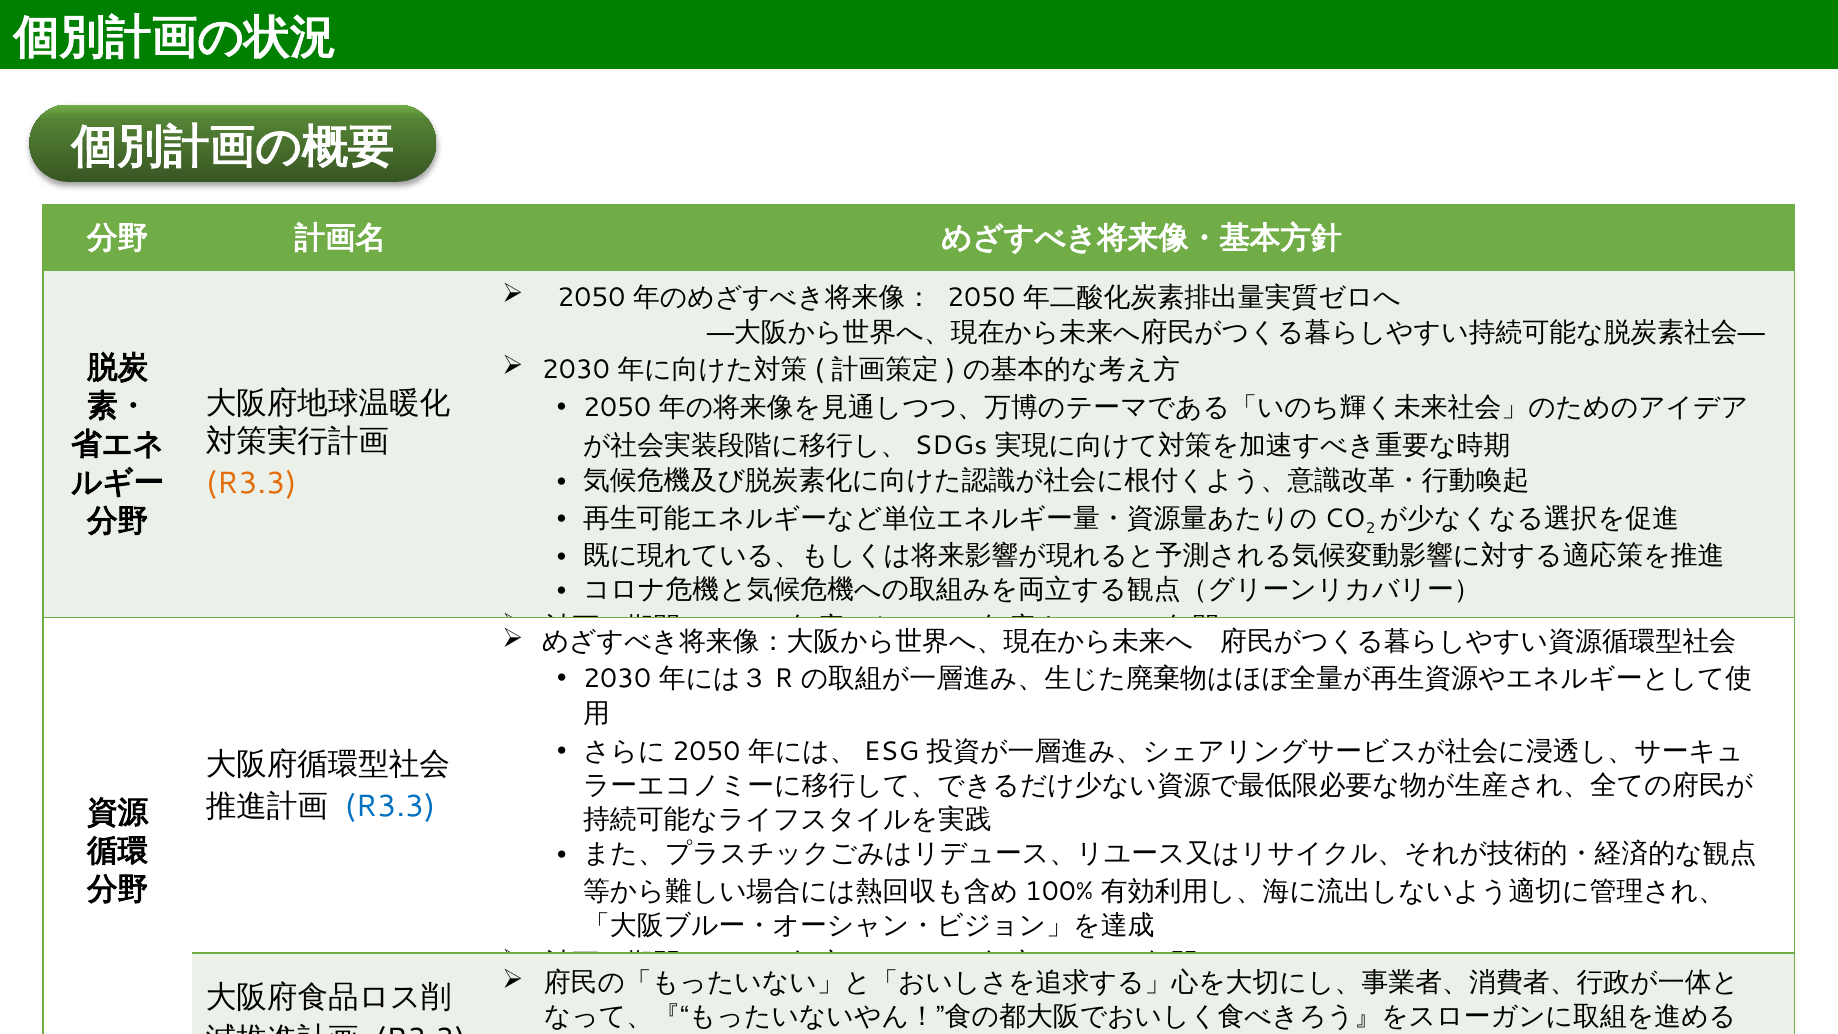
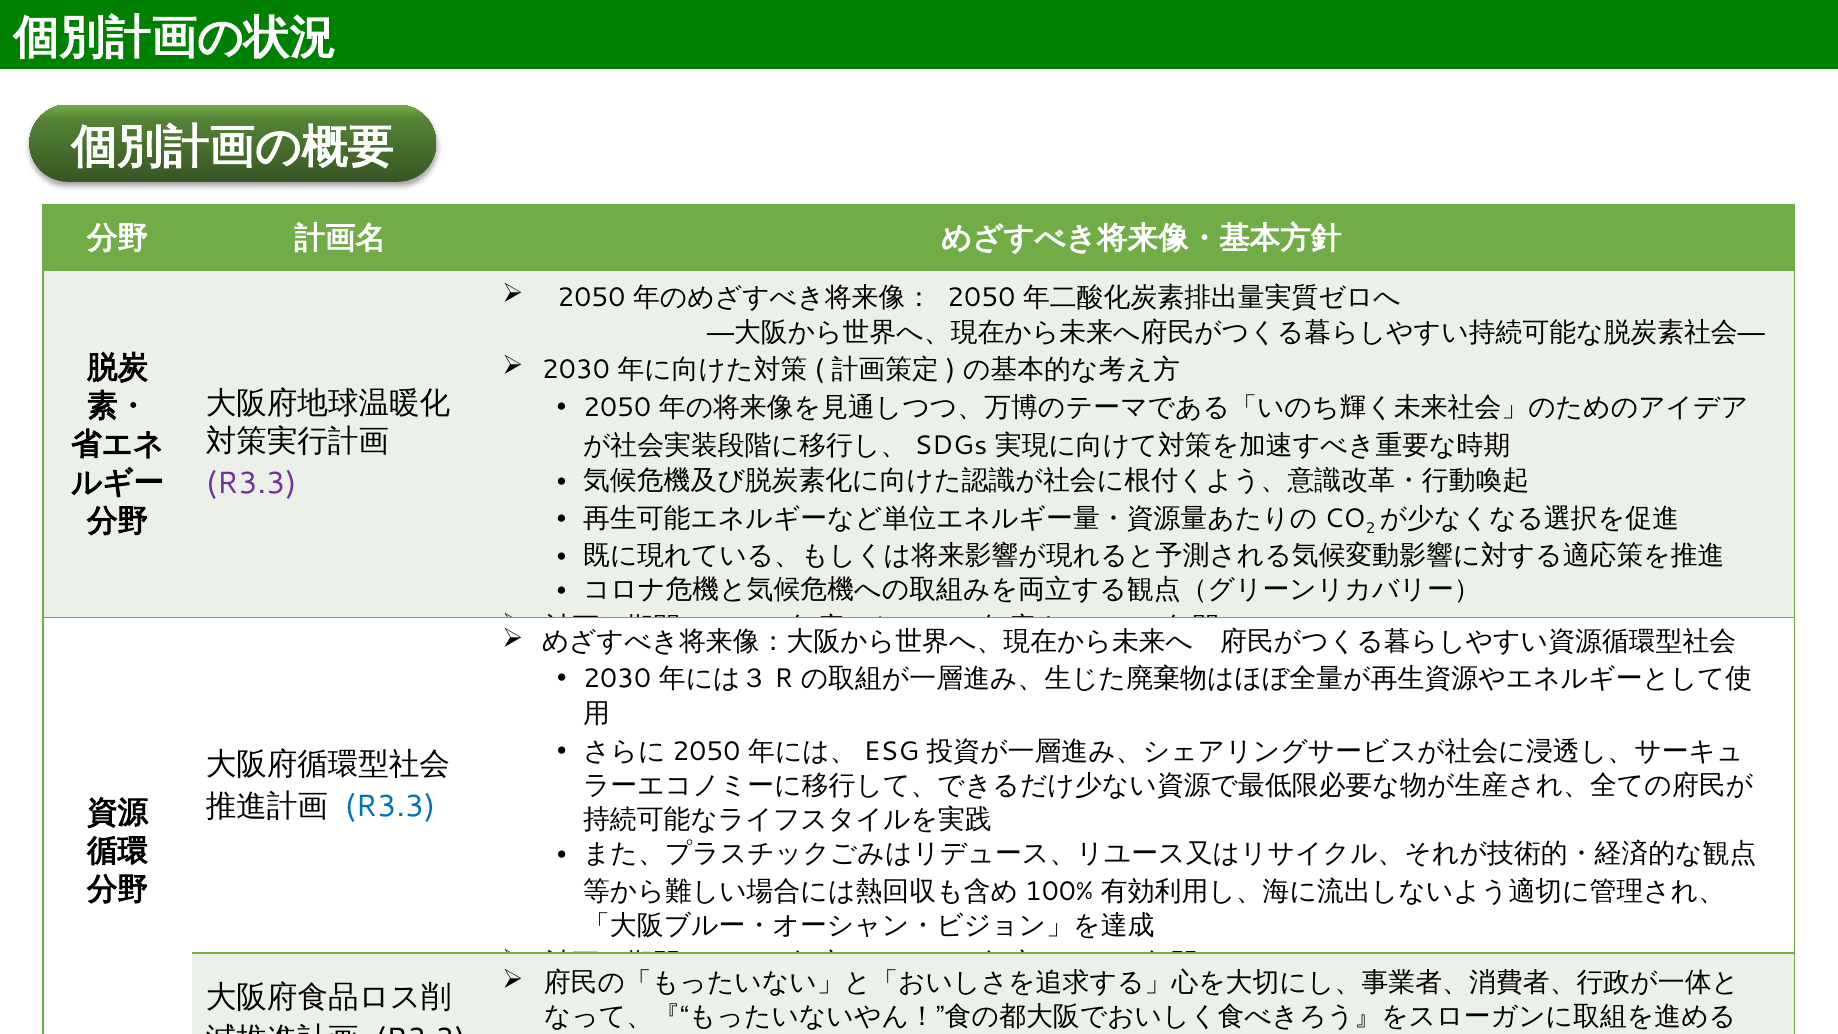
R3.3 at (251, 484) colour: orange -> purple
